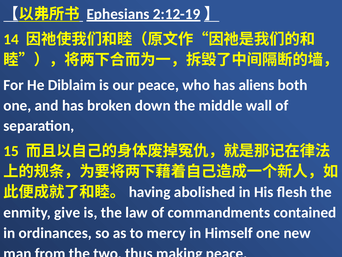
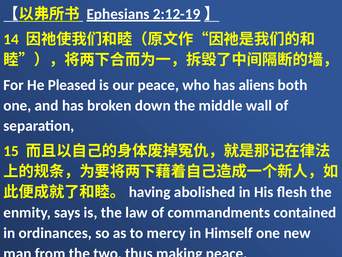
Diblaim: Diblaim -> Pleased
give: give -> says
